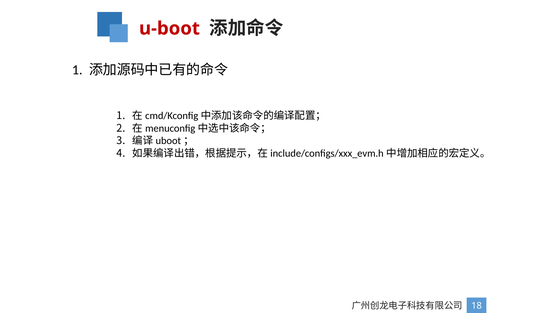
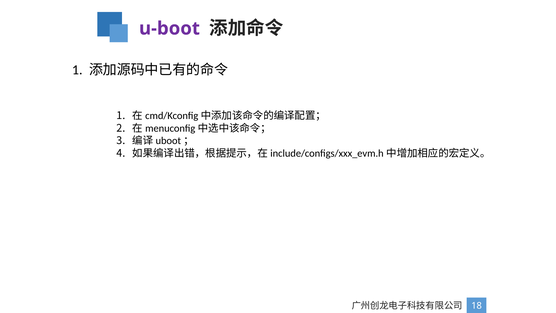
u-boot colour: red -> purple
